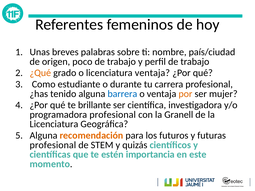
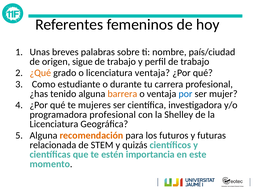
poco: poco -> sigue
barrera colour: blue -> orange
por colour: orange -> blue
brillante: brillante -> mujeres
Granell: Granell -> Shelley
profesional at (53, 145): profesional -> relacionada
